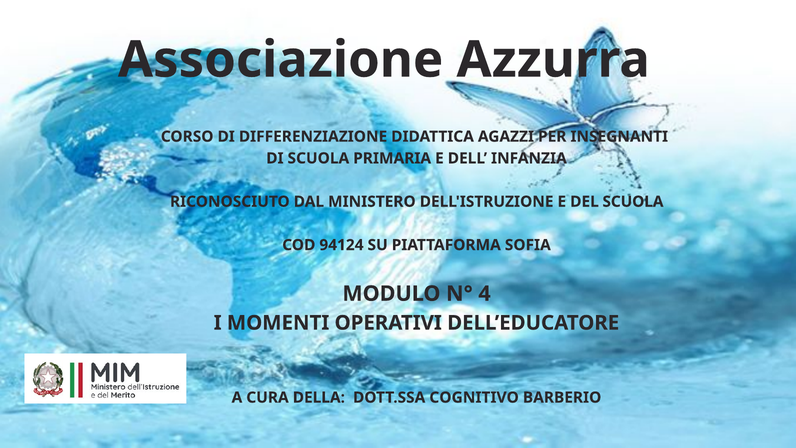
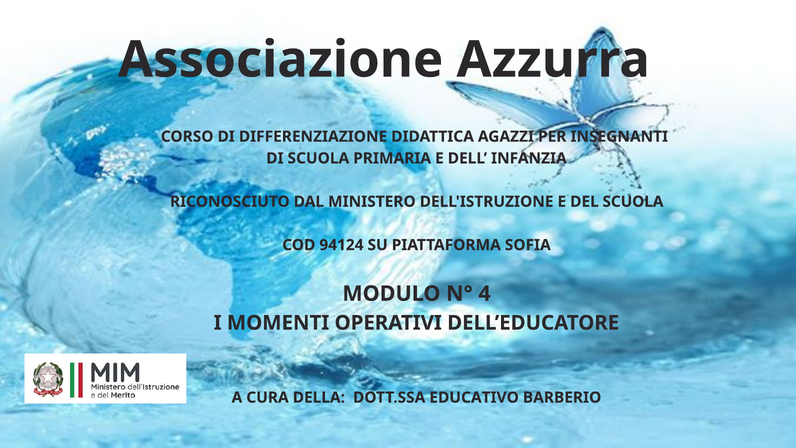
COGNITIVO: COGNITIVO -> EDUCATIVO
